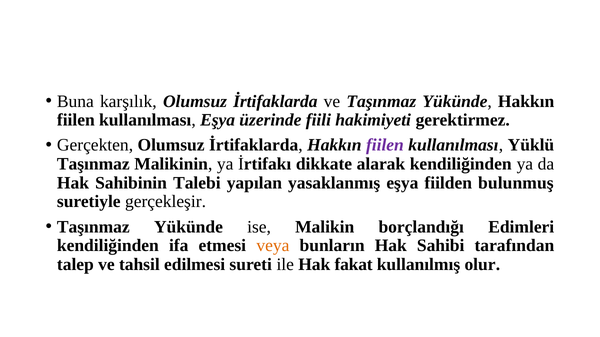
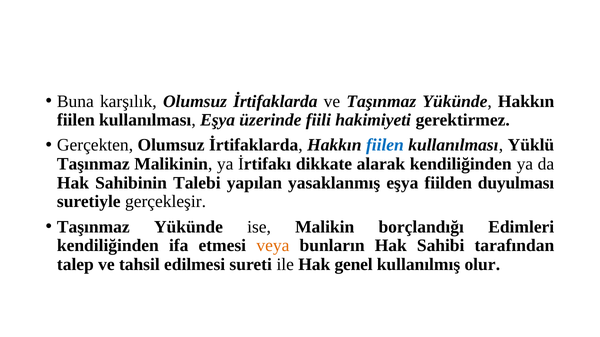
fiilen at (385, 145) colour: purple -> blue
bulunmuş: bulunmuş -> duyulması
fakat: fakat -> genel
